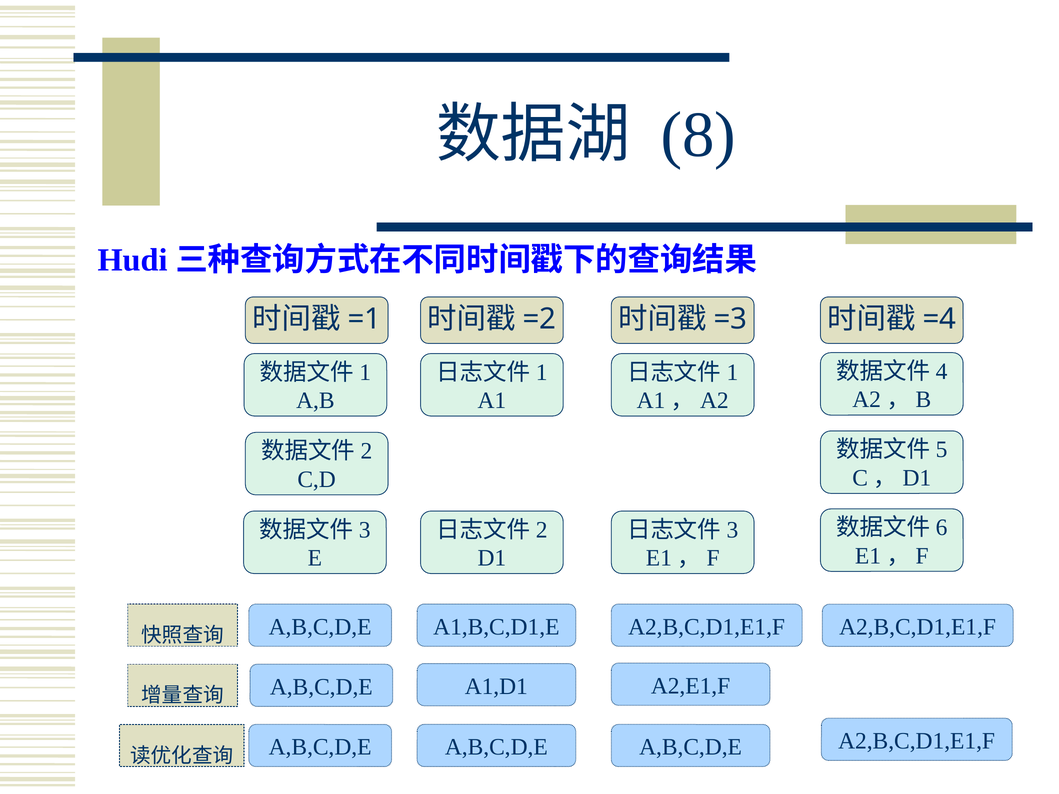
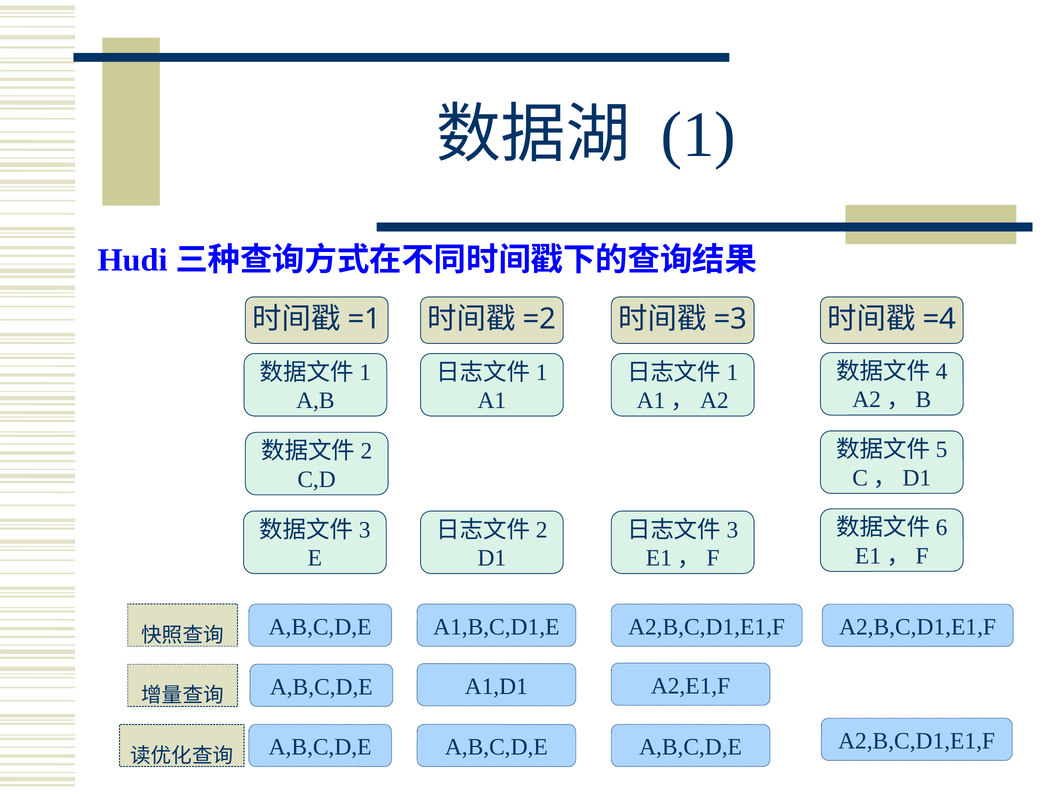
8: 8 -> 1
